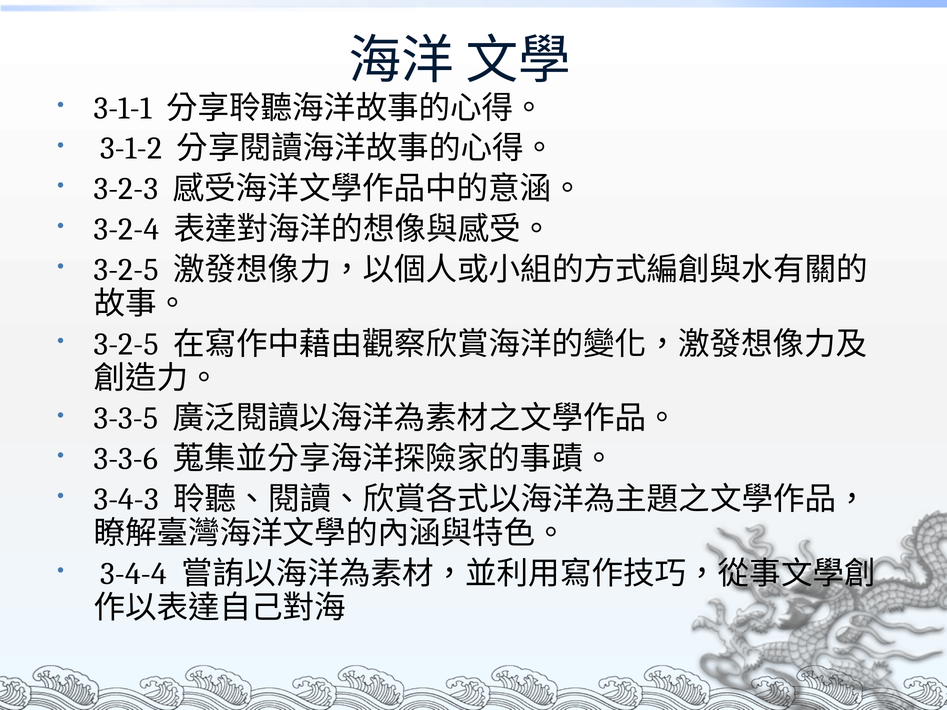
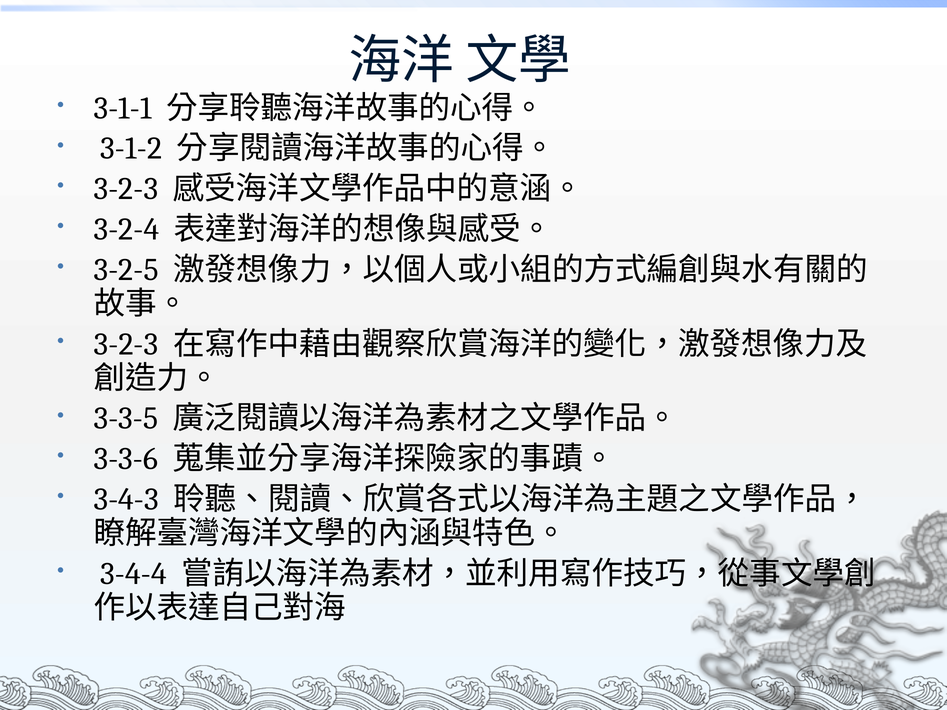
3-2-5 at (126, 344): 3-2-5 -> 3-2-3
